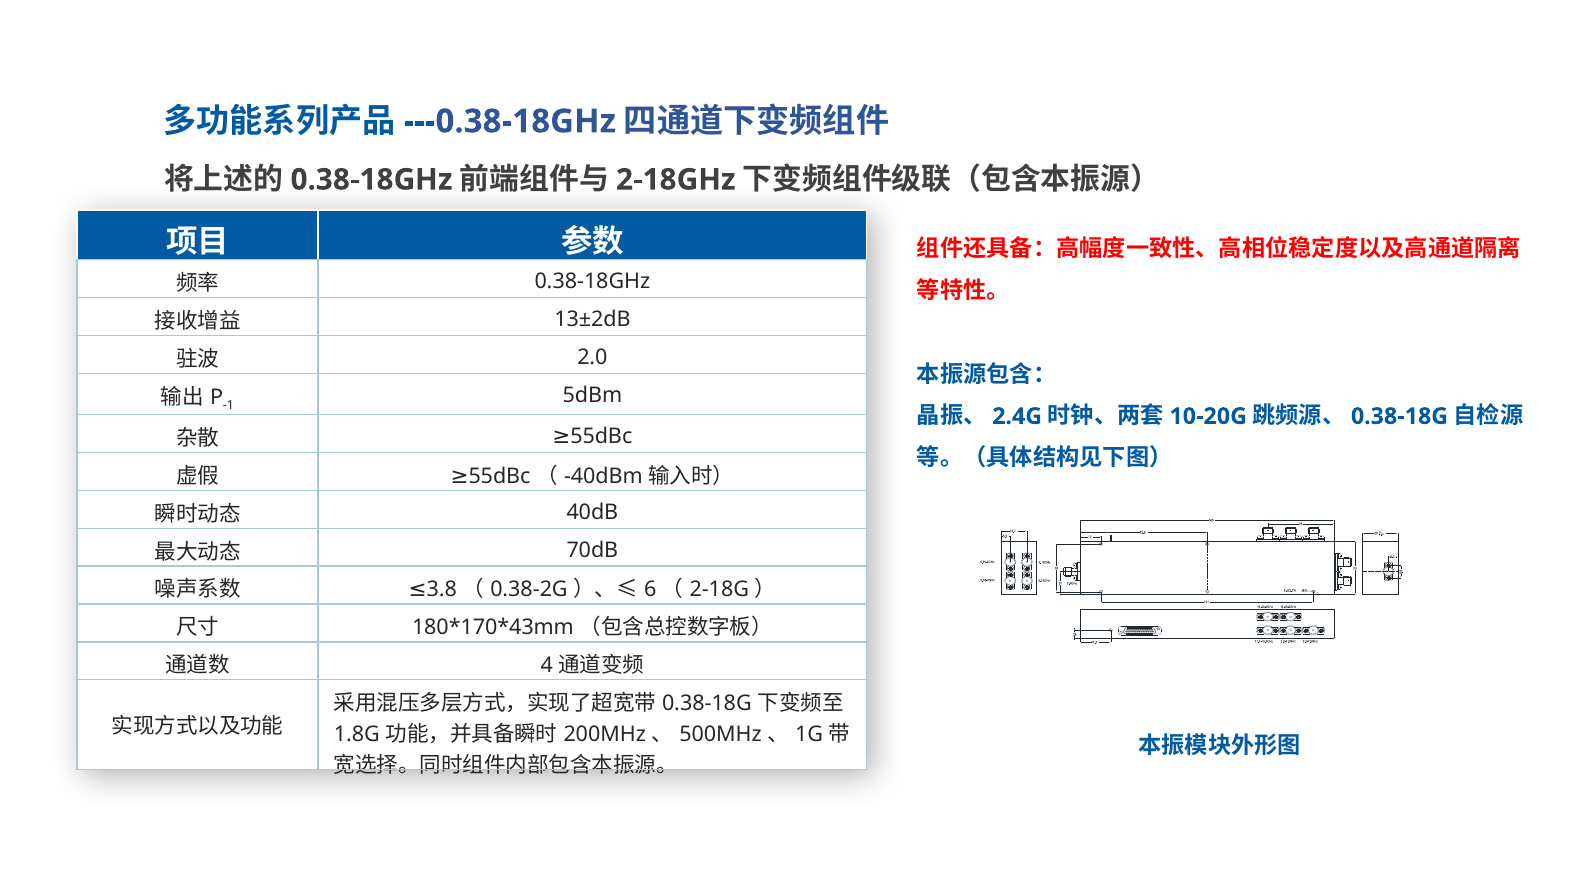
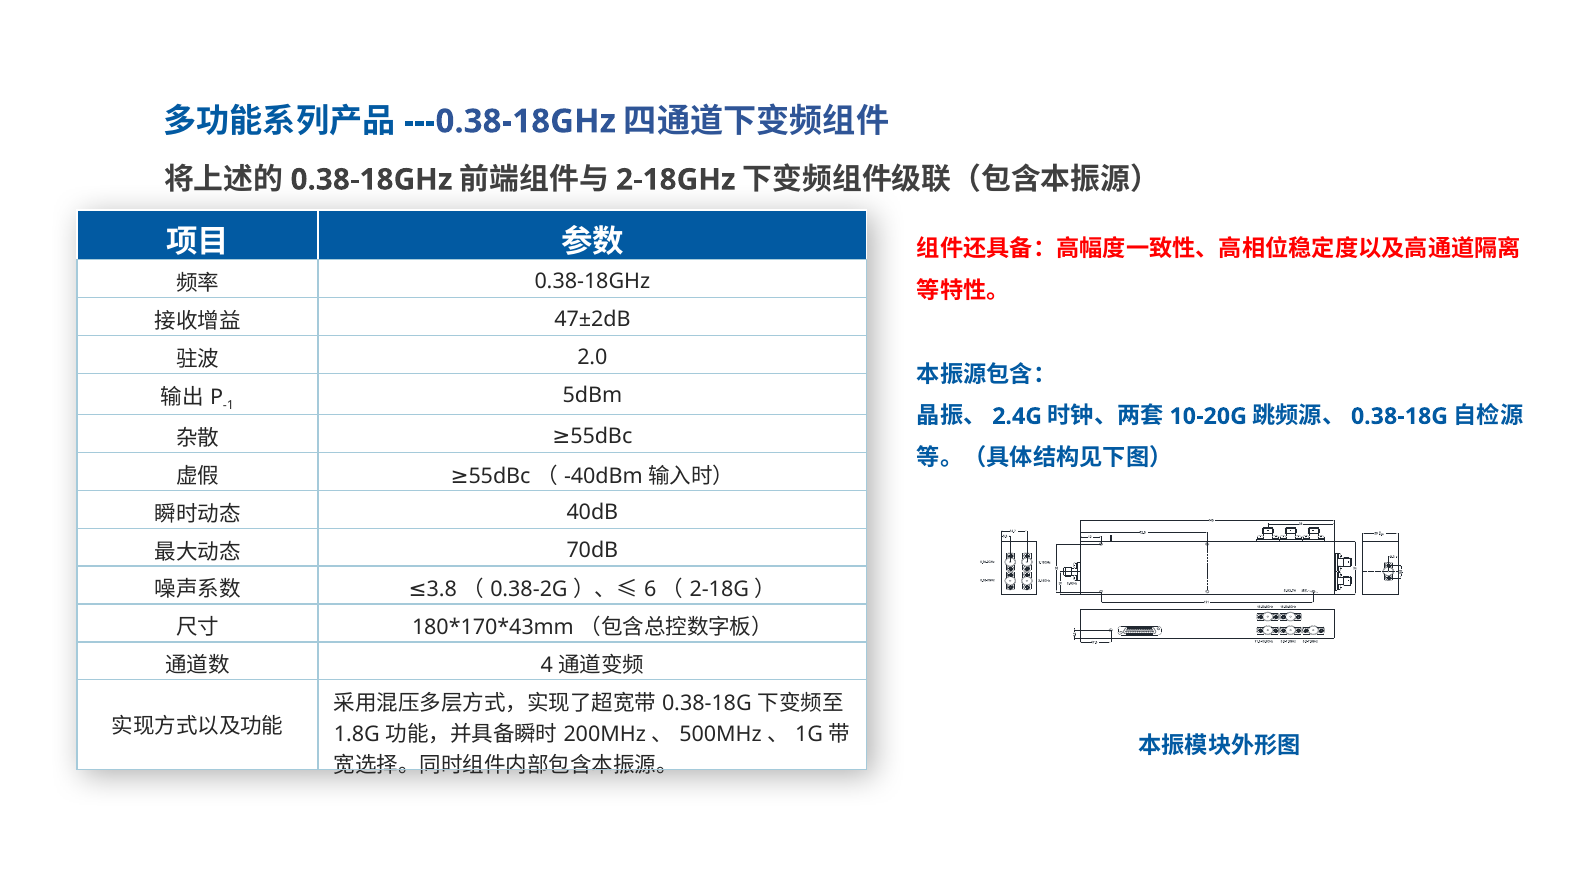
13±2dB: 13±2dB -> 47±2dB
